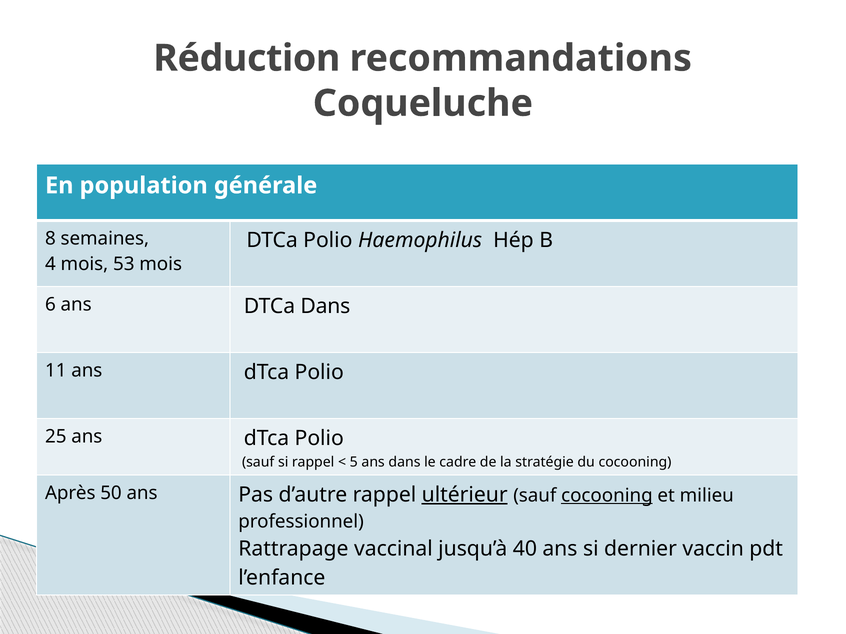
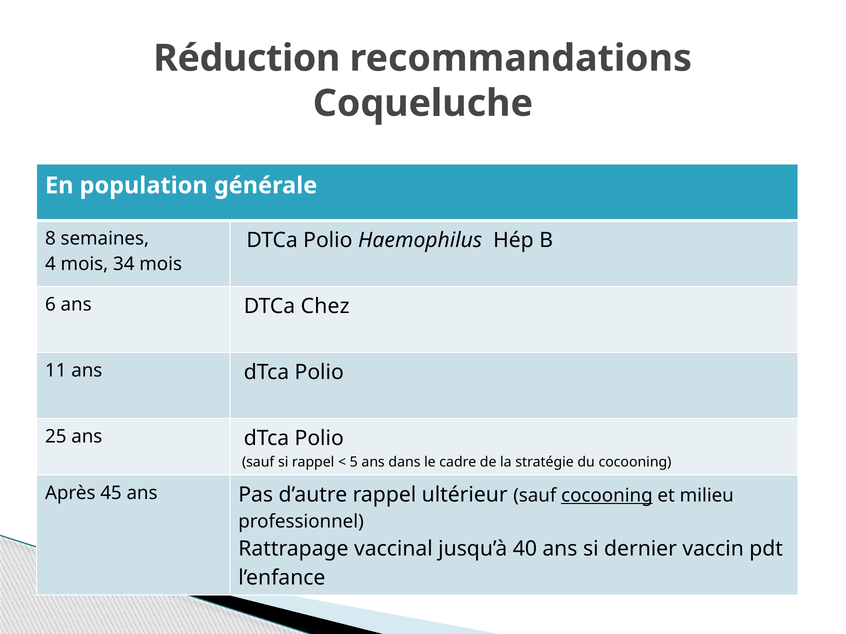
53: 53 -> 34
DTCa Dans: Dans -> Chez
50: 50 -> 45
ultérieur underline: present -> none
